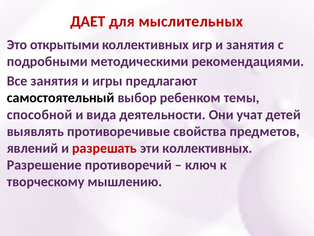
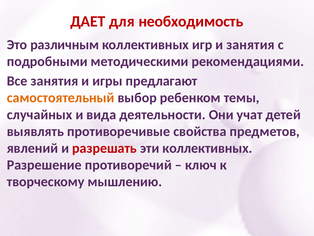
мыслительных: мыслительных -> необходимость
открытыми: открытыми -> различным
самостоятельный colour: black -> orange
способной: способной -> случайных
